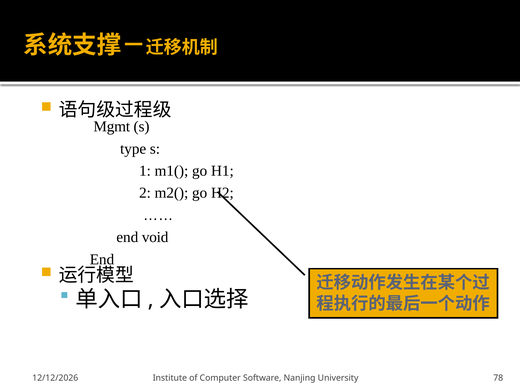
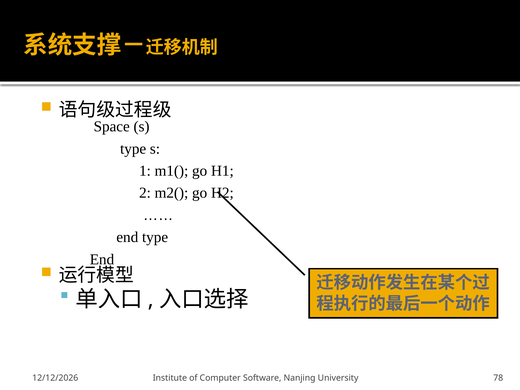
Mgmt: Mgmt -> Space
end void: void -> type
